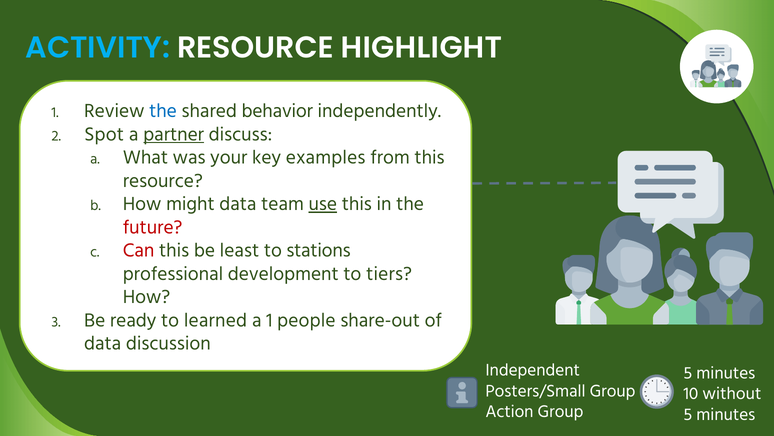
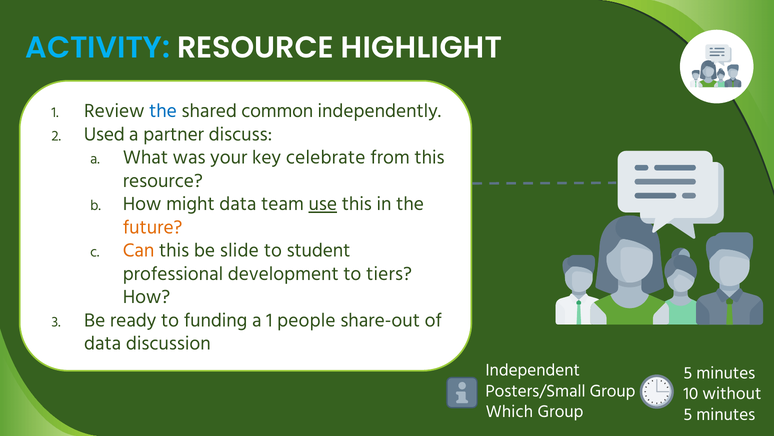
behavior: behavior -> common
Spot: Spot -> Used
partner underline: present -> none
examples: examples -> celebrate
future colour: red -> orange
Can colour: red -> orange
least: least -> slide
stations: stations -> student
learned: learned -> funding
Action: Action -> Which
